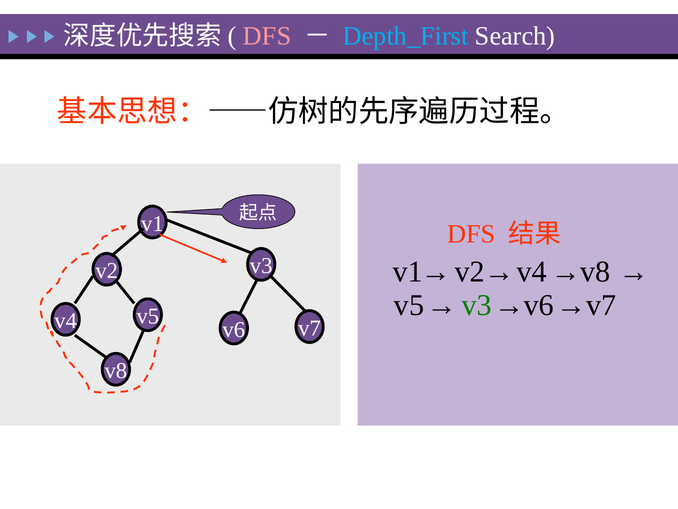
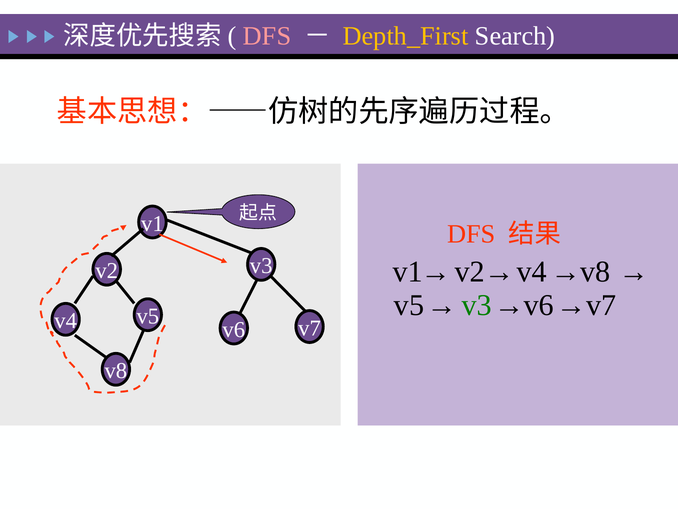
Depth_First colour: light blue -> yellow
